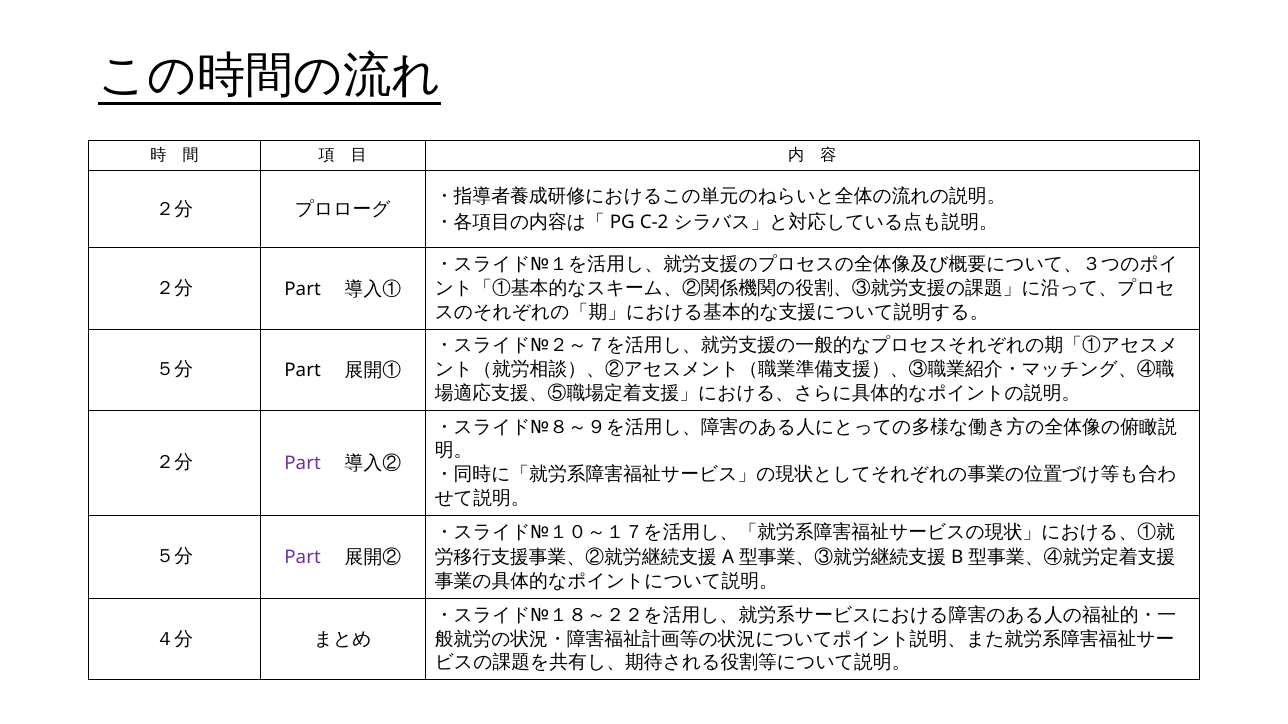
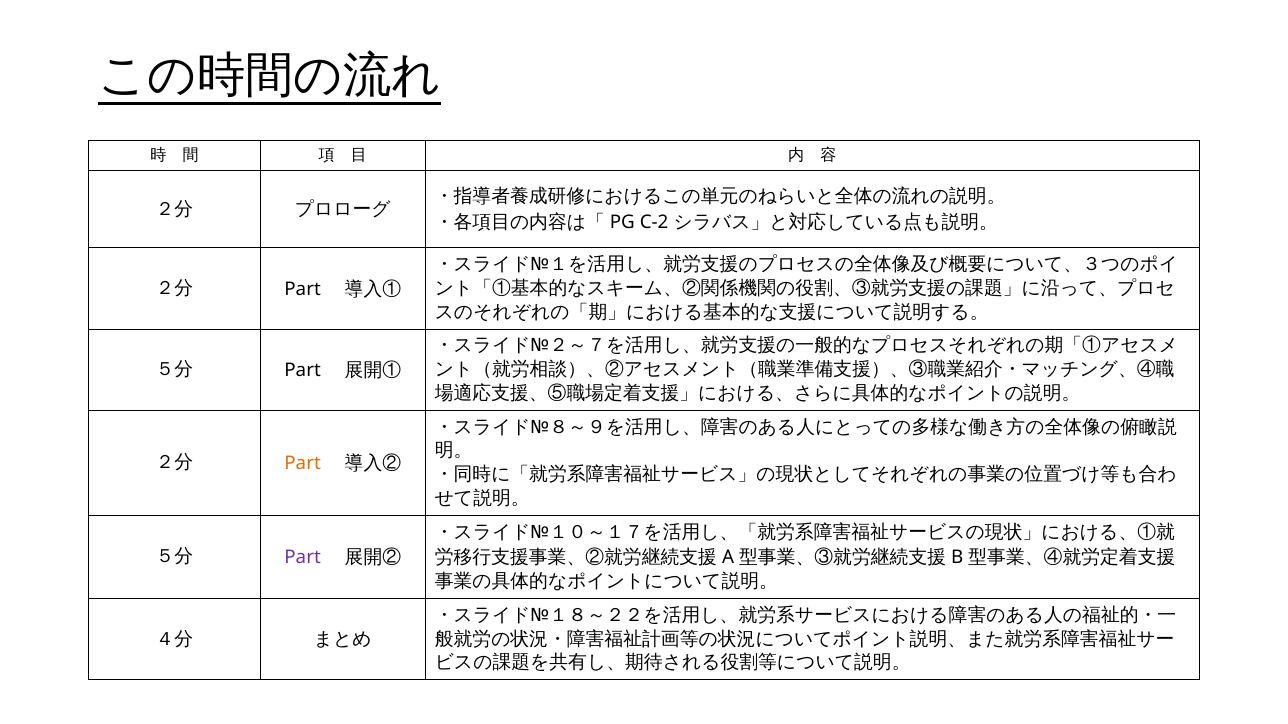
Part at (303, 464) colour: purple -> orange
